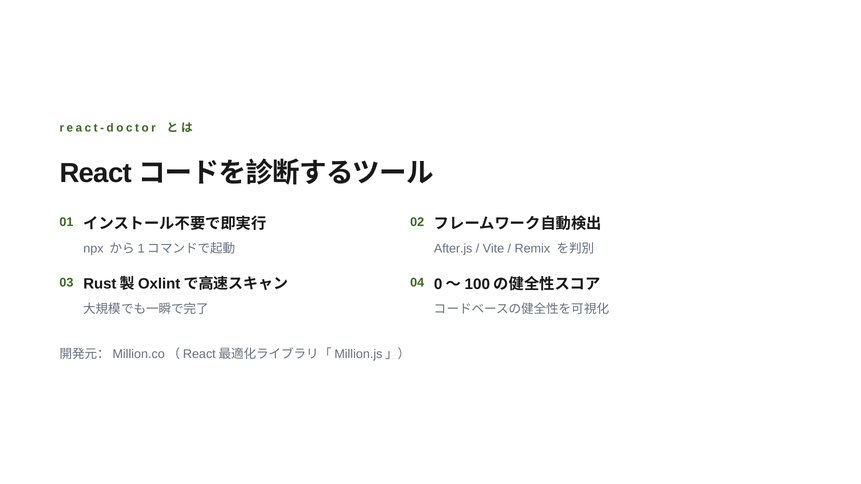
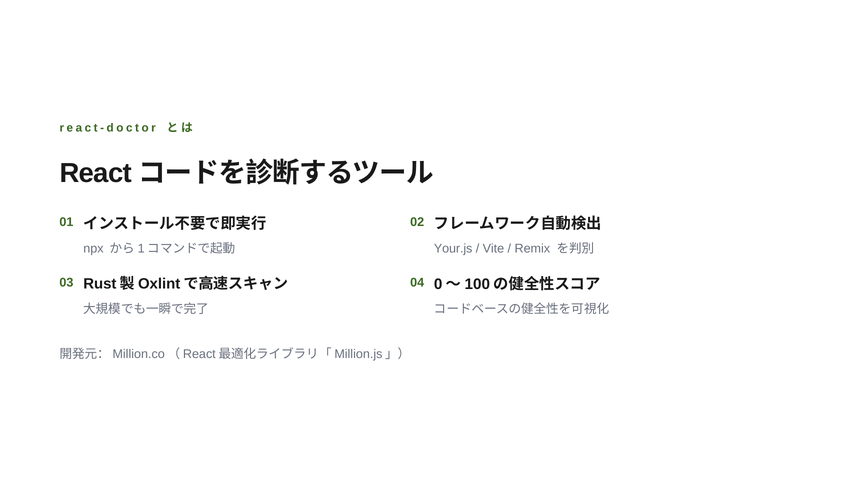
After.js: After.js -> Your.js
